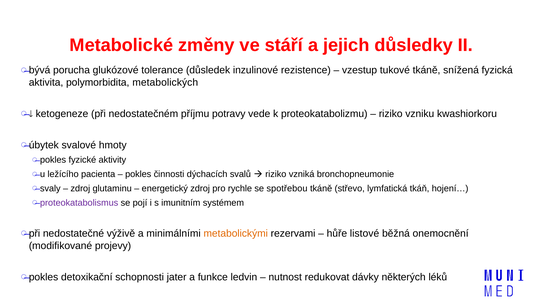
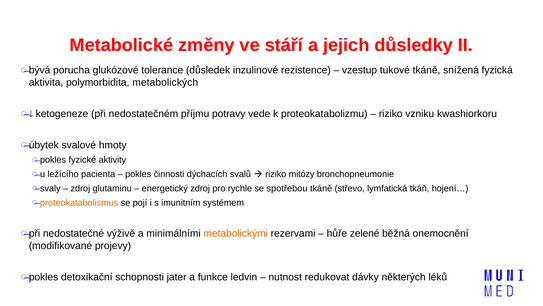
vzniká: vzniká -> mitózy
proteokatabolismus colour: purple -> orange
listové: listové -> zelené
